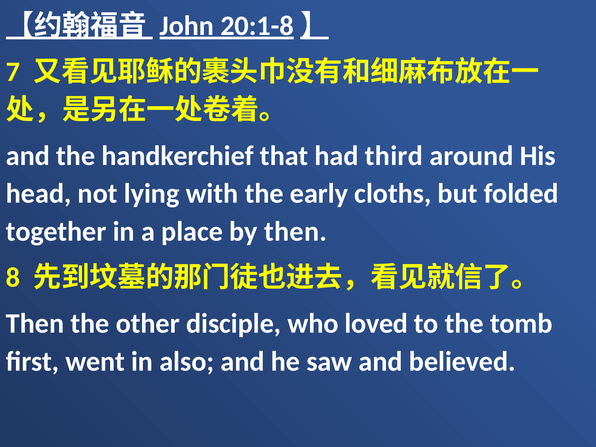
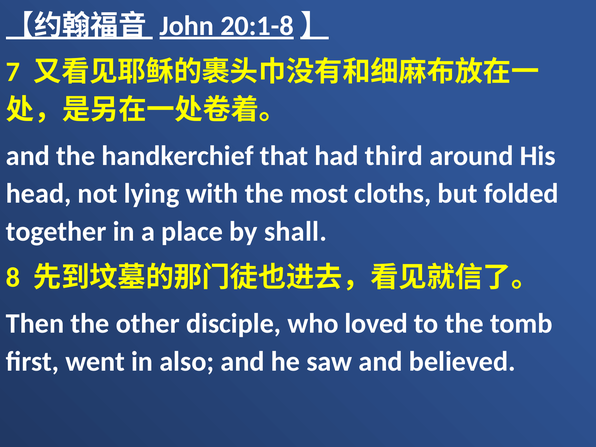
early: early -> most
by then: then -> shall
